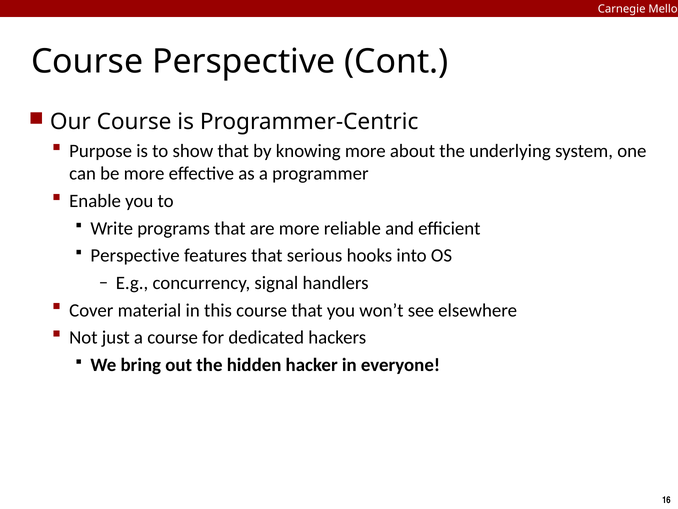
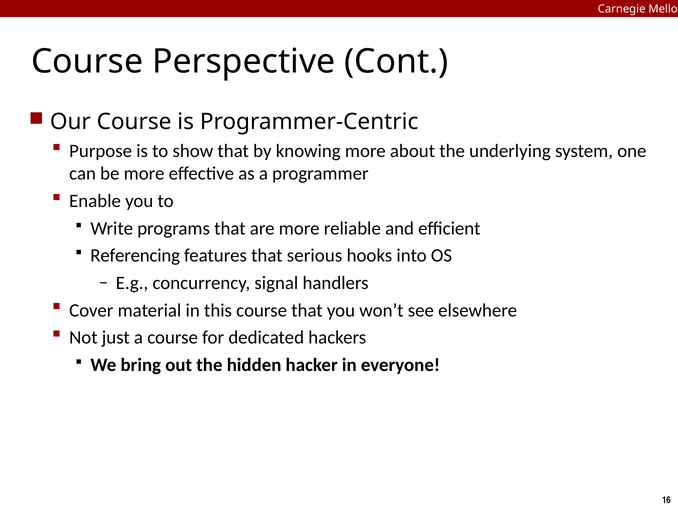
Perspective at (135, 255): Perspective -> Referencing
